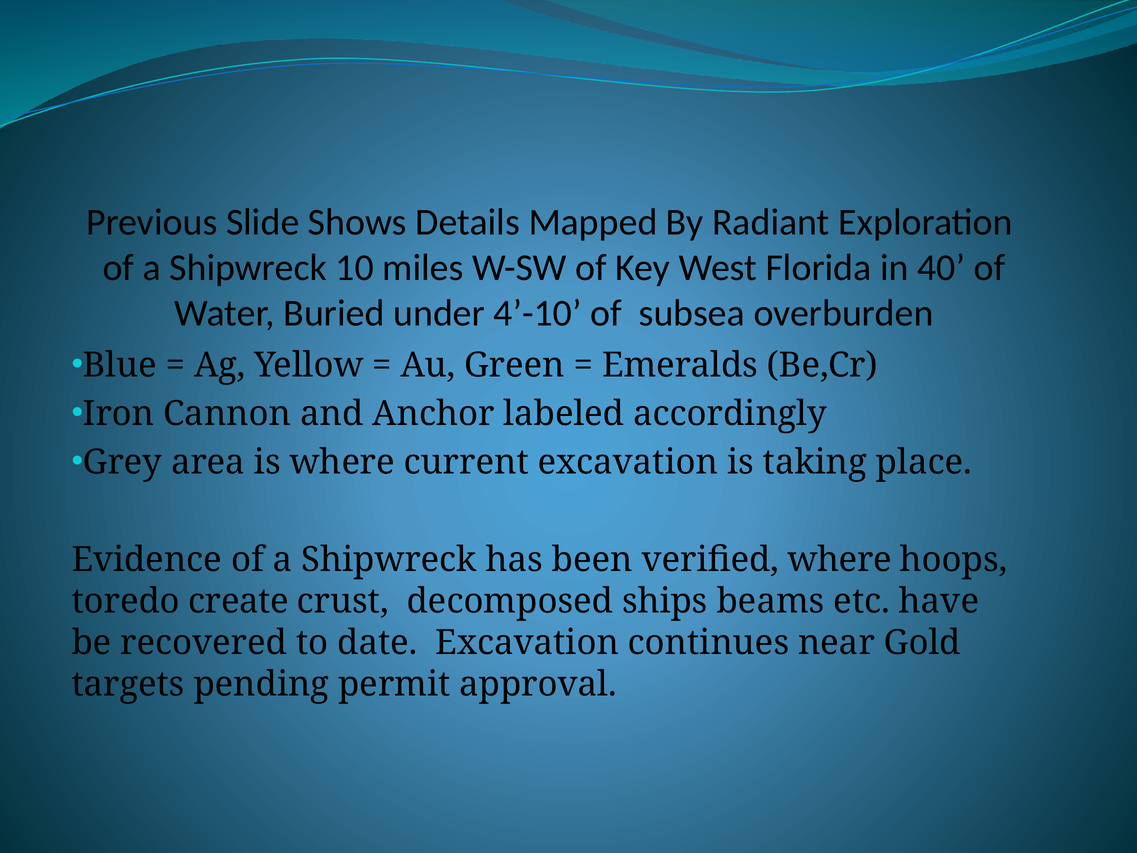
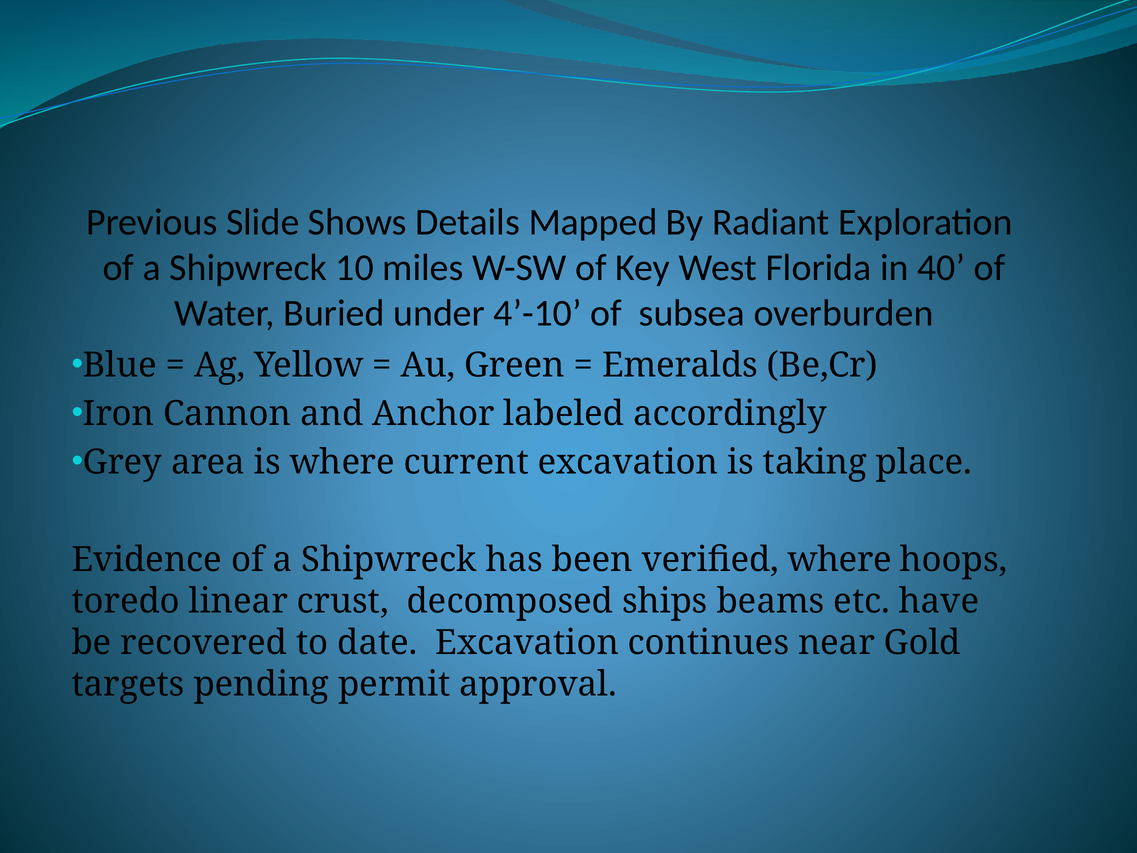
create: create -> linear
